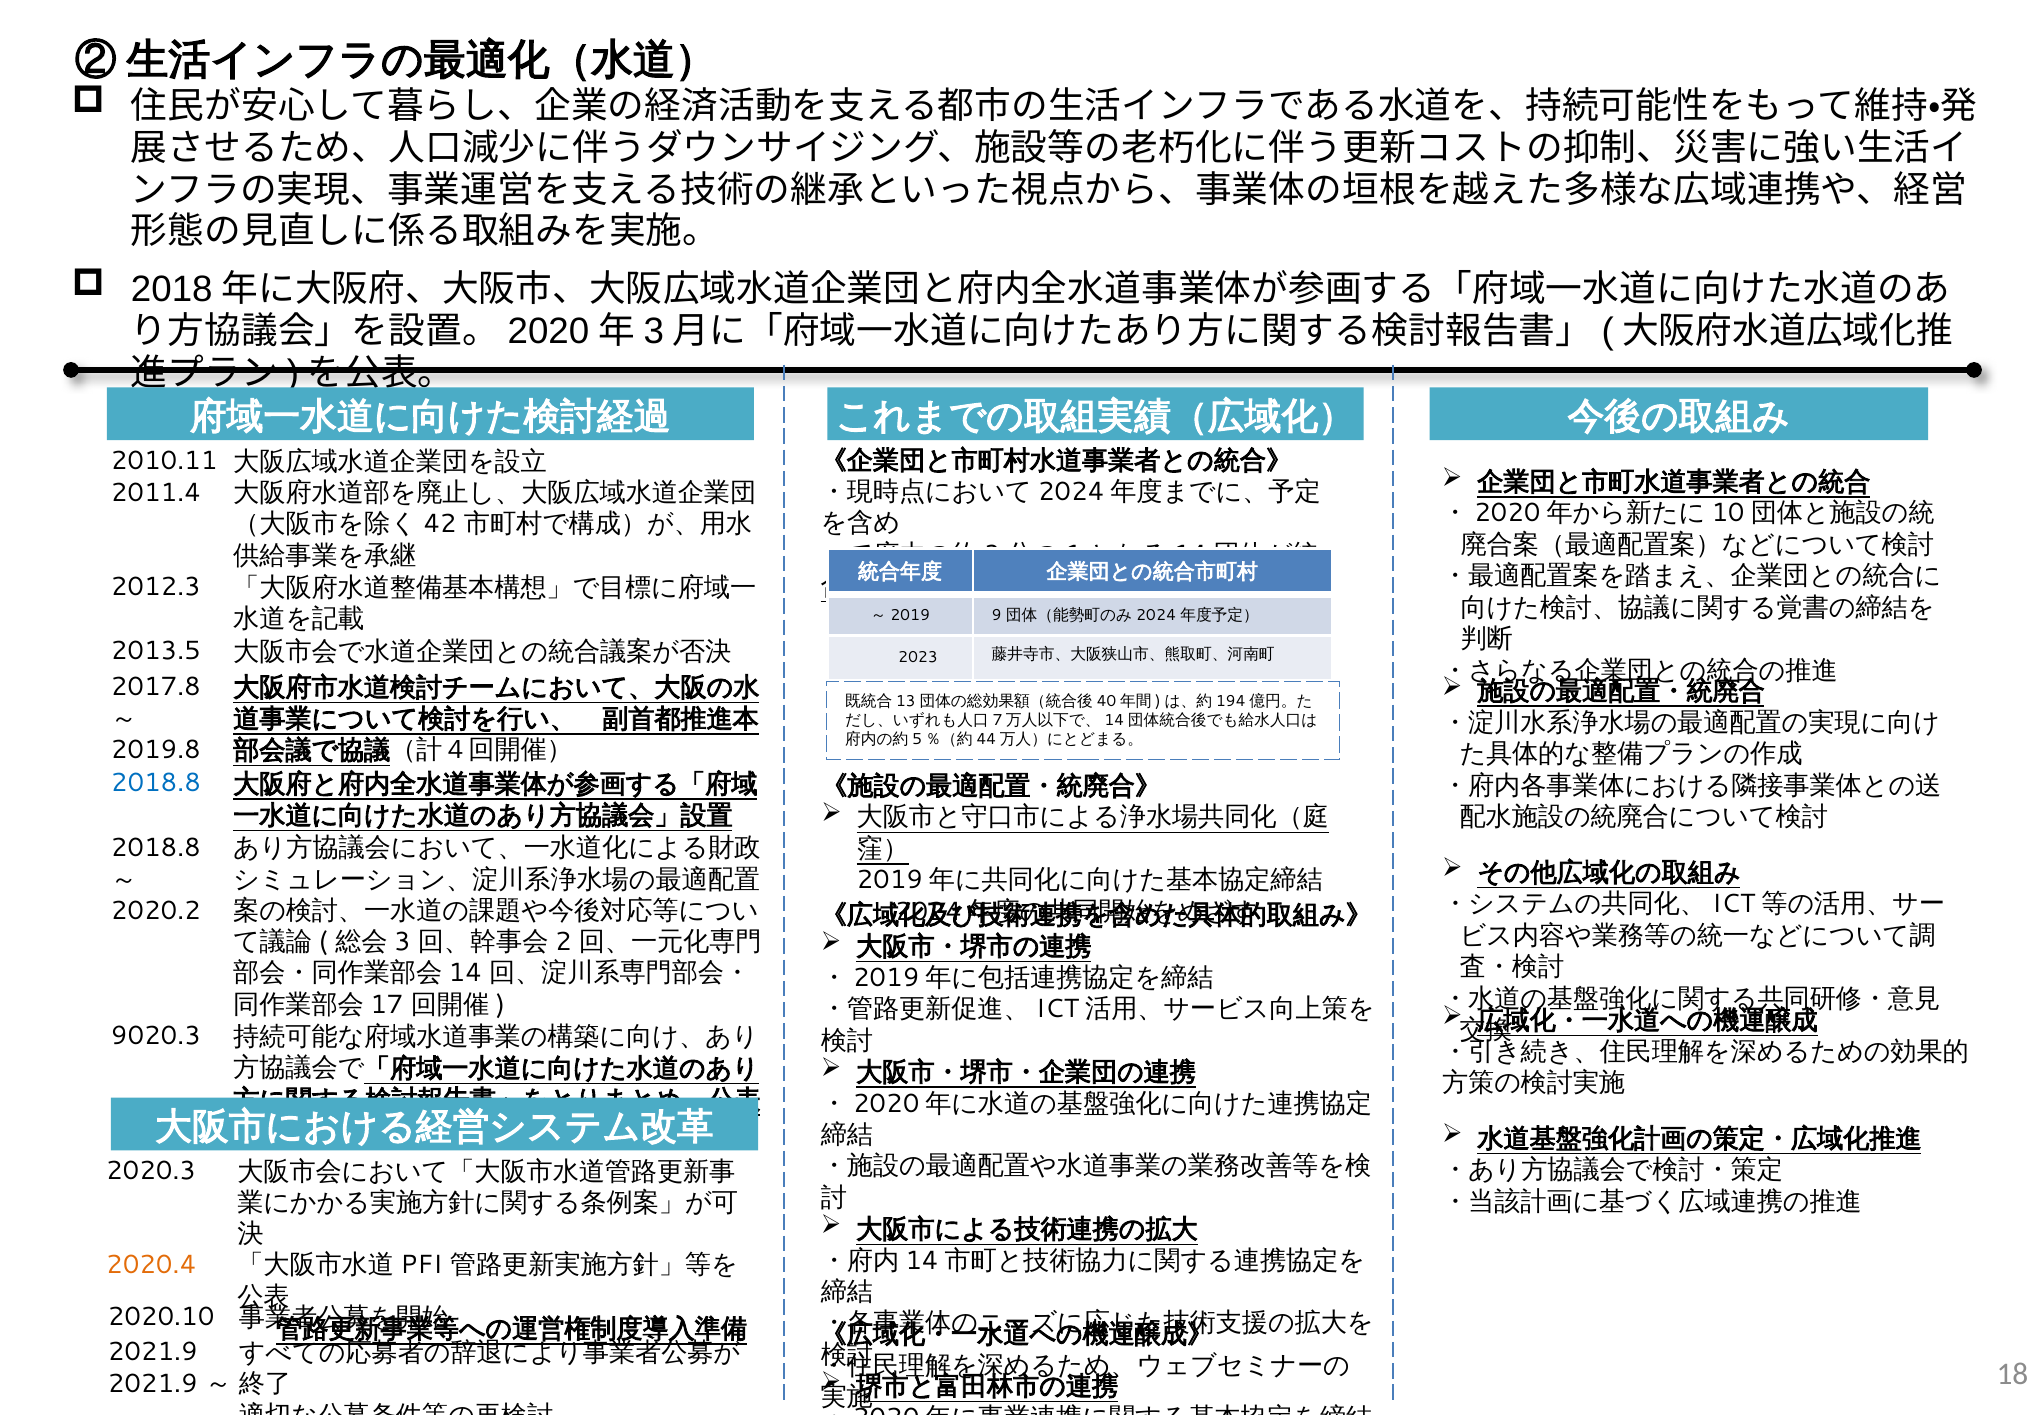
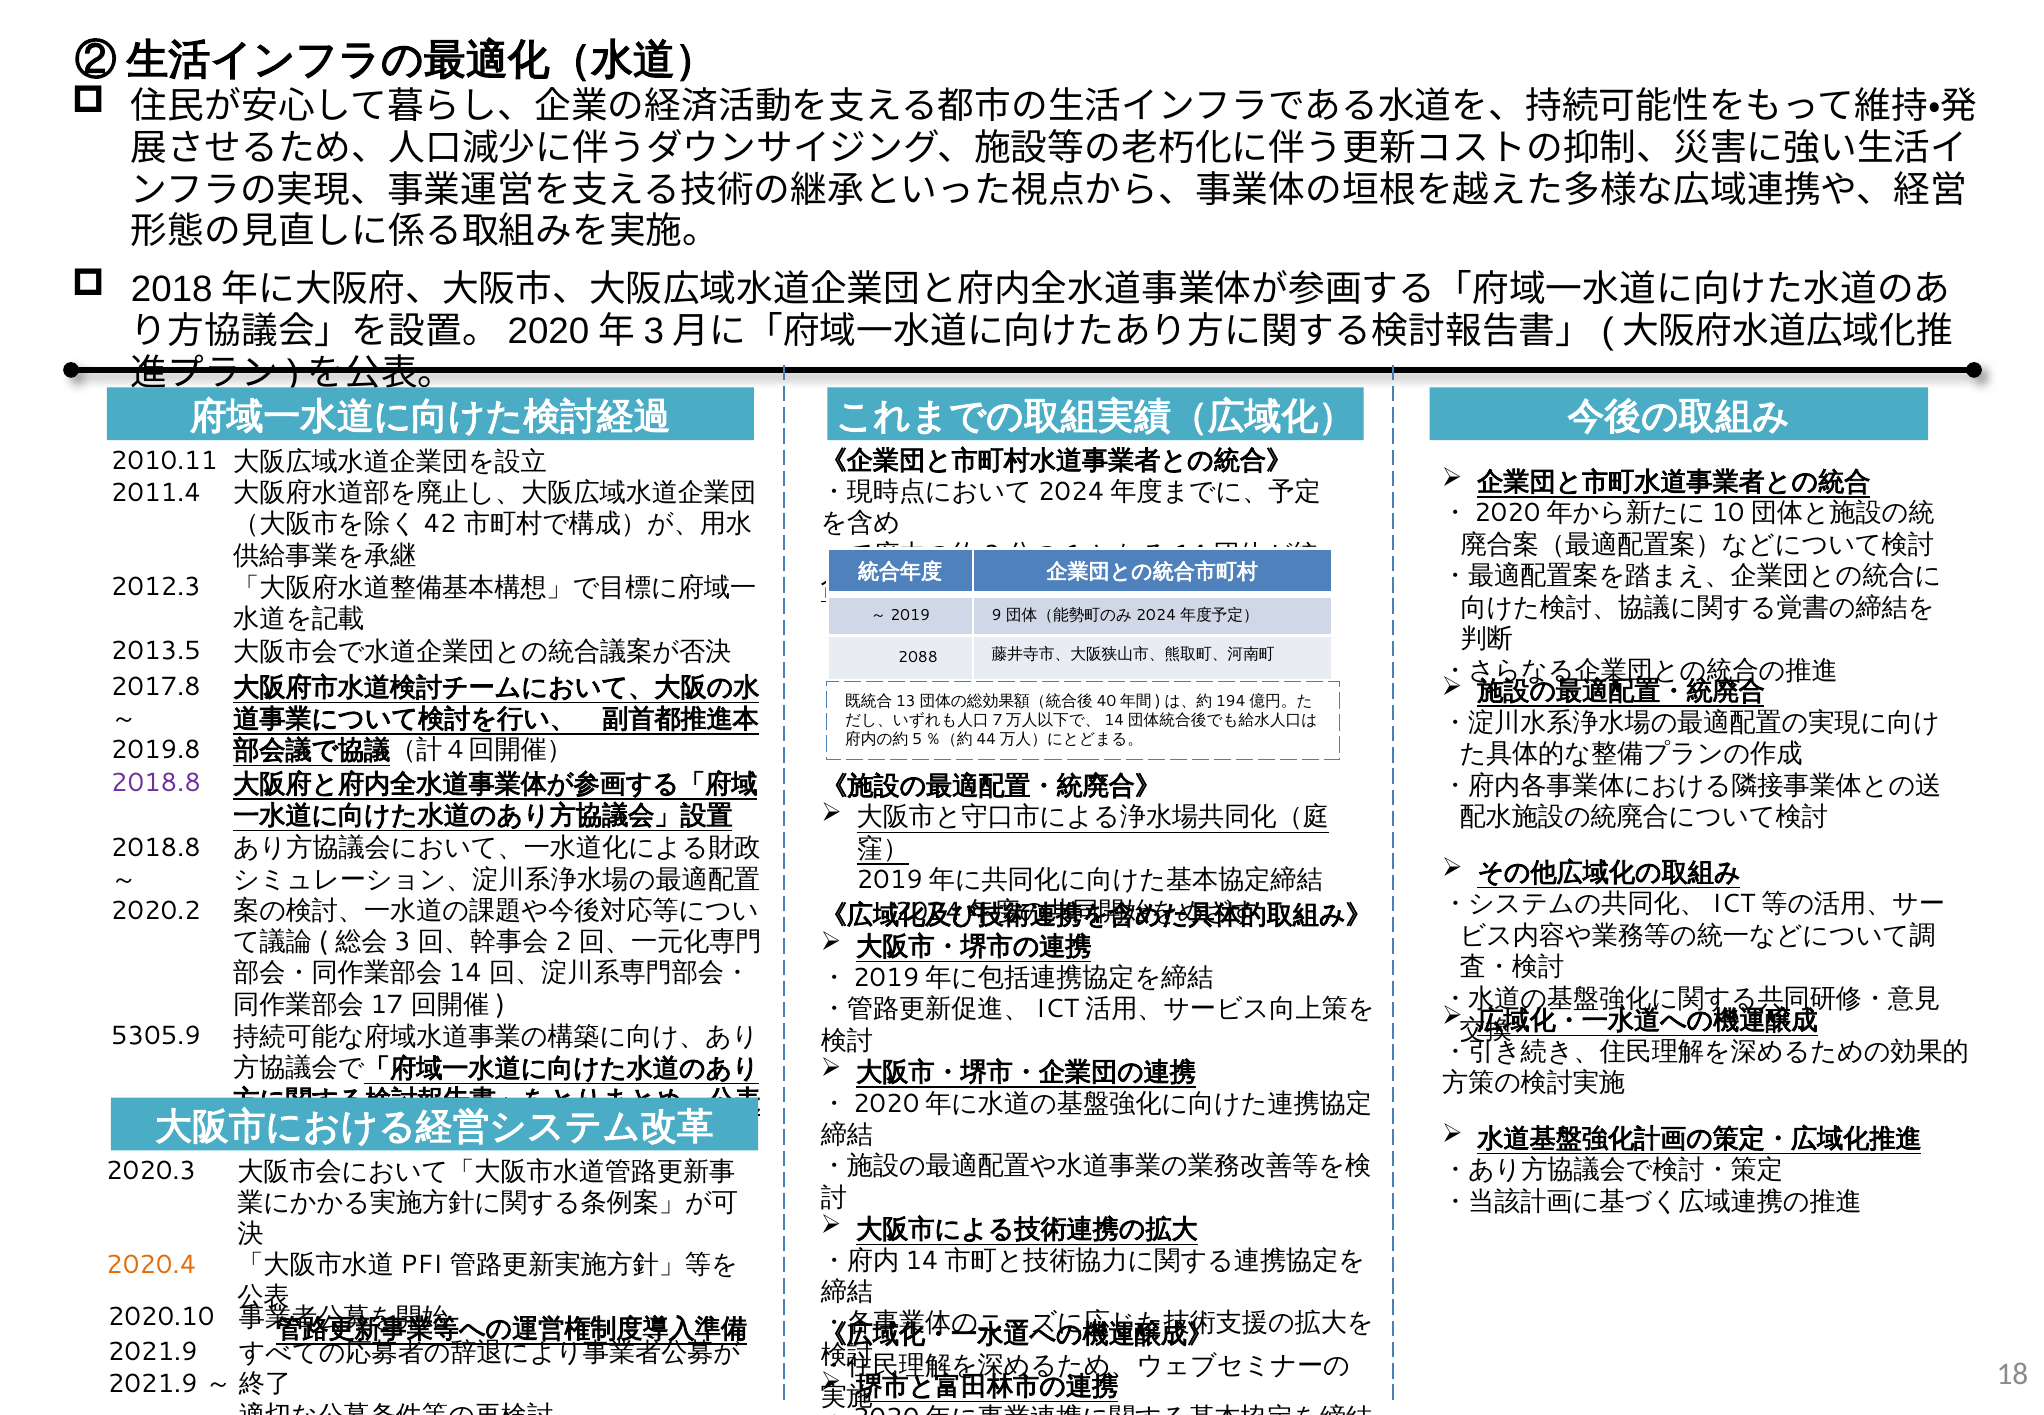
2023: 2023 -> 2088
2018.8 at (156, 783) colour: blue -> purple
9020.3: 9020.3 -> 5305.9
